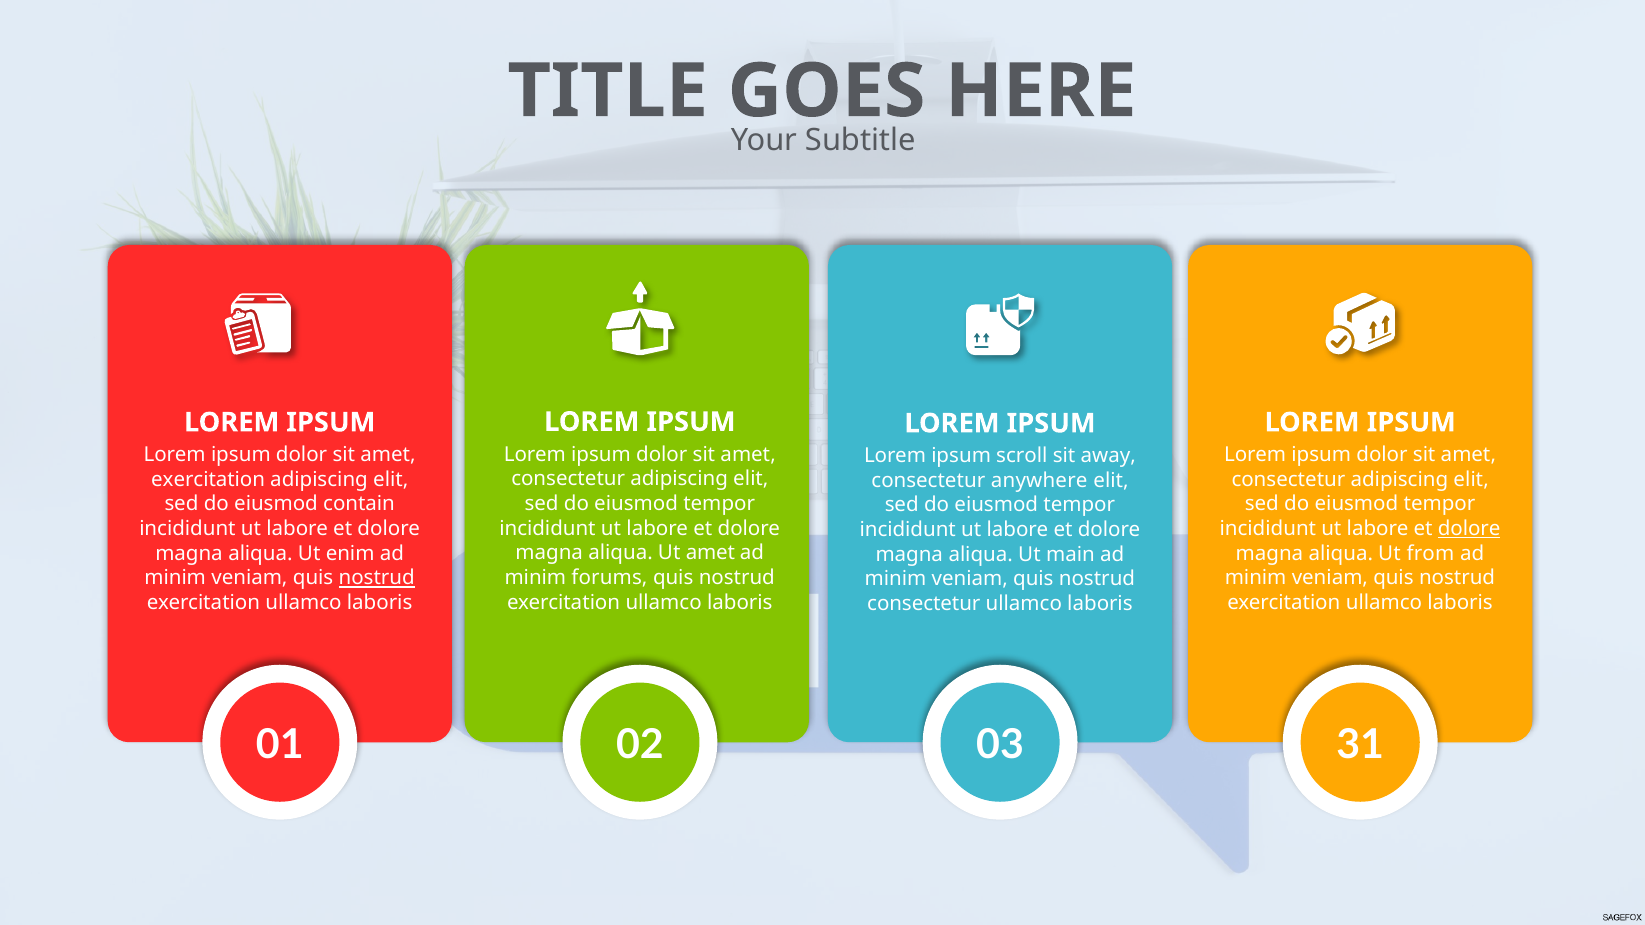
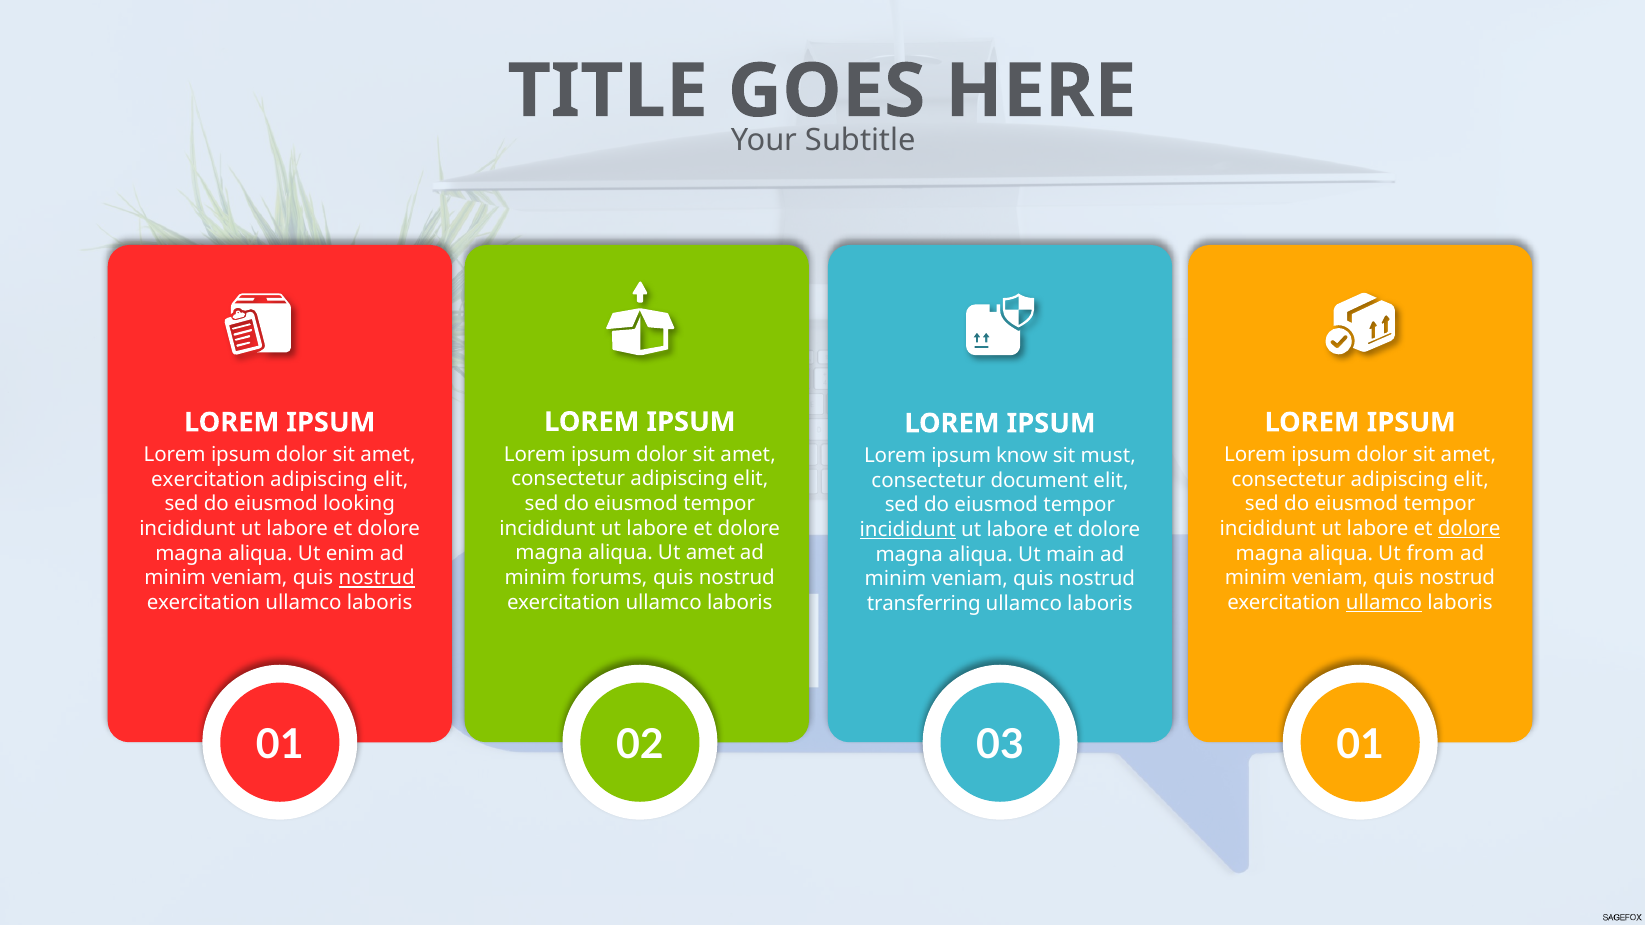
scroll: scroll -> know
away: away -> must
anywhere: anywhere -> document
contain: contain -> looking
incididunt at (908, 530) underline: none -> present
ullamco at (1384, 603) underline: none -> present
consectetur at (924, 604): consectetur -> transferring
03 31: 31 -> 01
